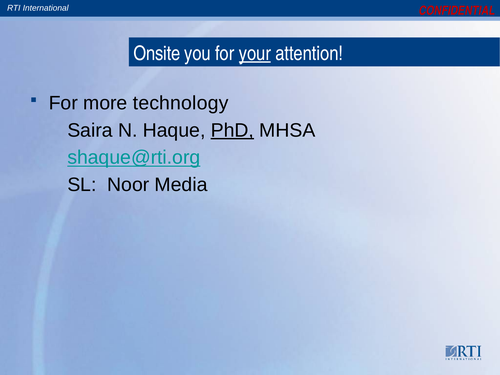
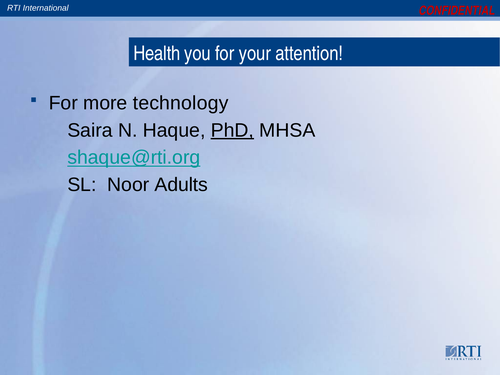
Onsite: Onsite -> Health
your underline: present -> none
Media: Media -> Adults
